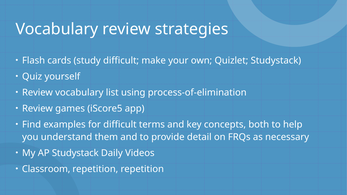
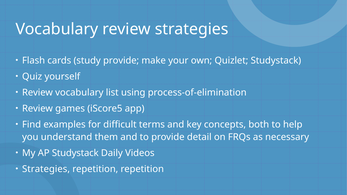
study difficult: difficult -> provide
Classroom at (46, 169): Classroom -> Strategies
